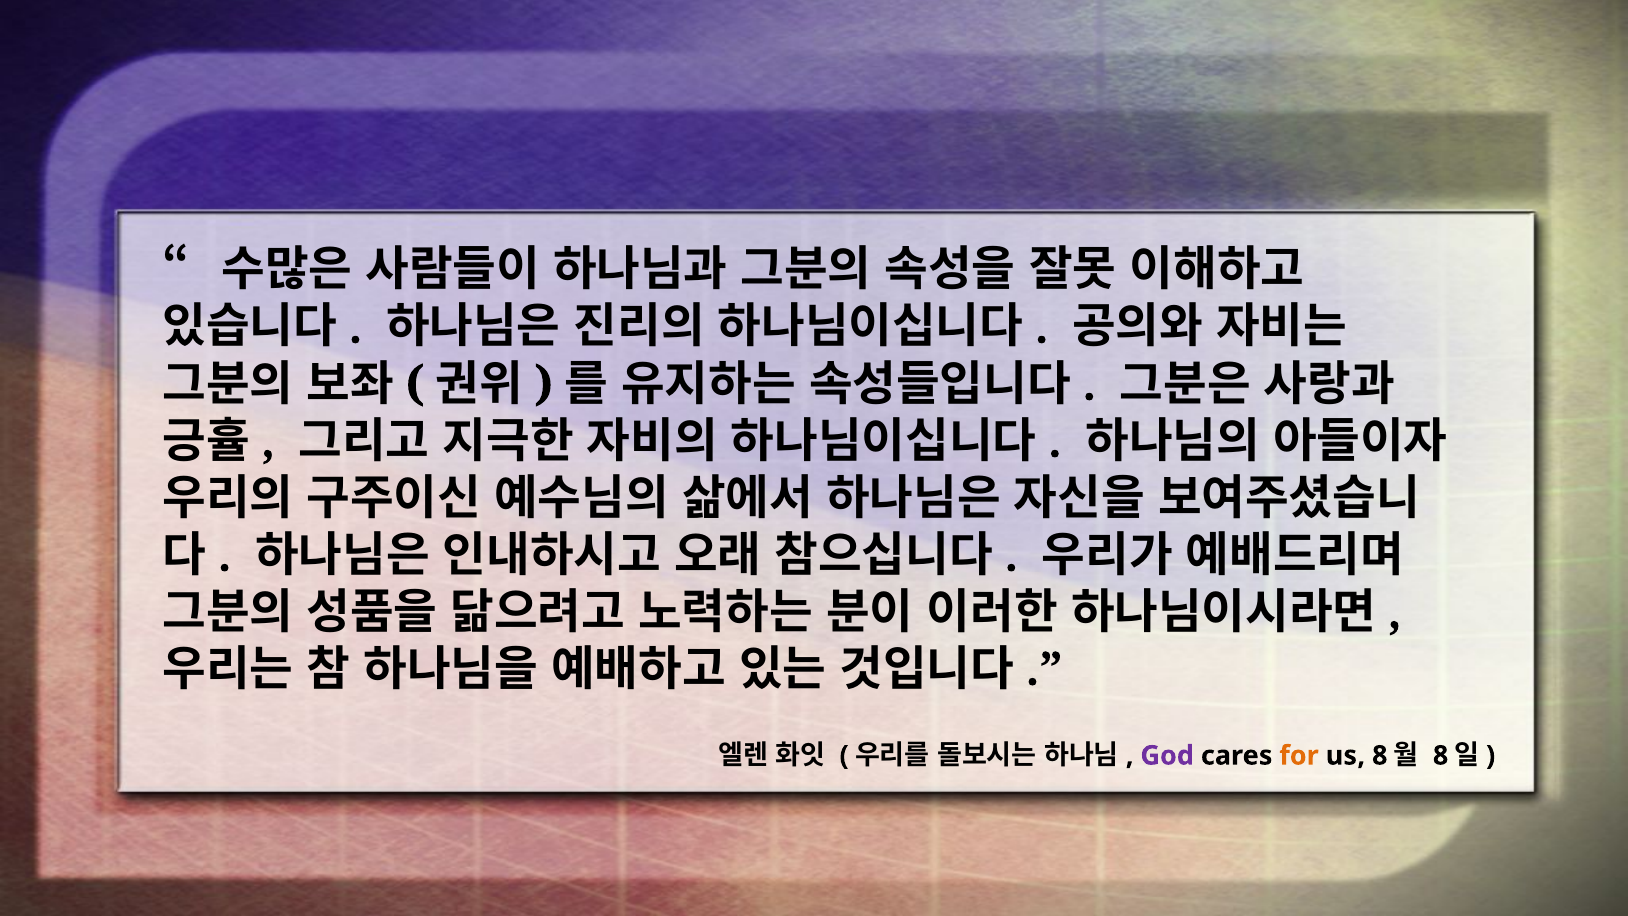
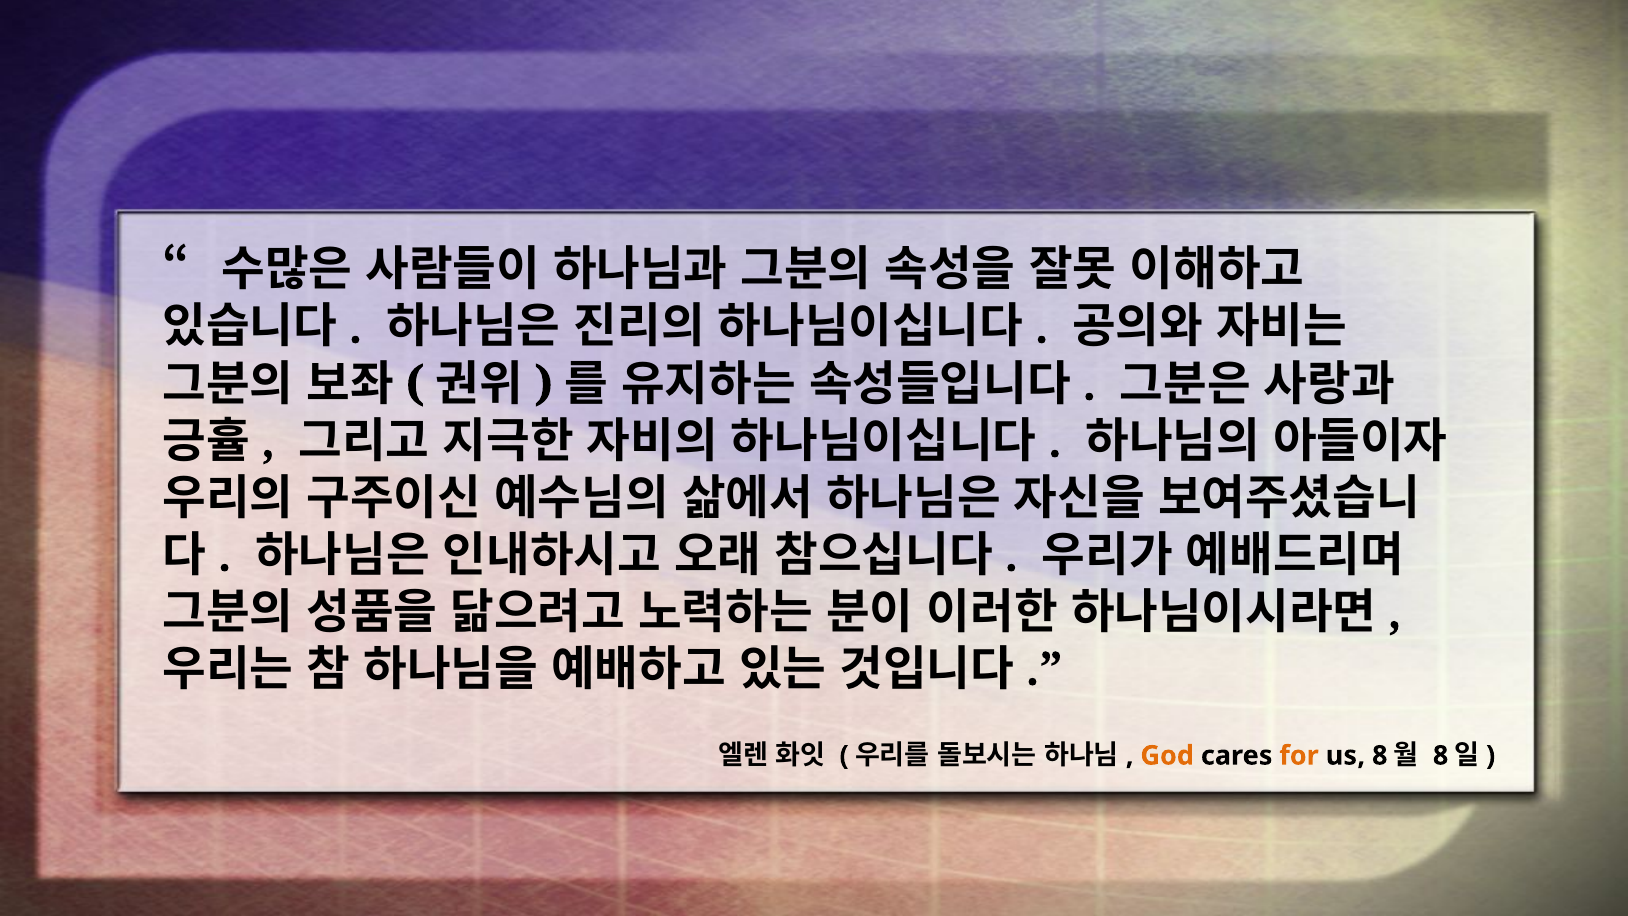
God colour: purple -> orange
